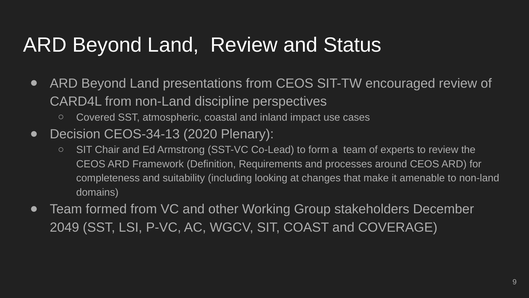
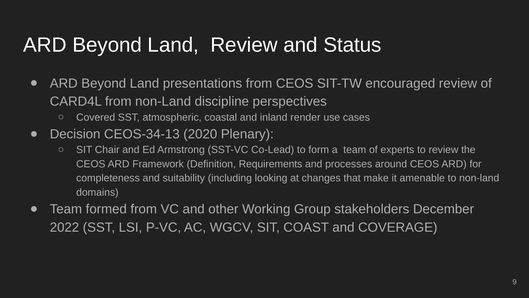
impact: impact -> render
2049: 2049 -> 2022
